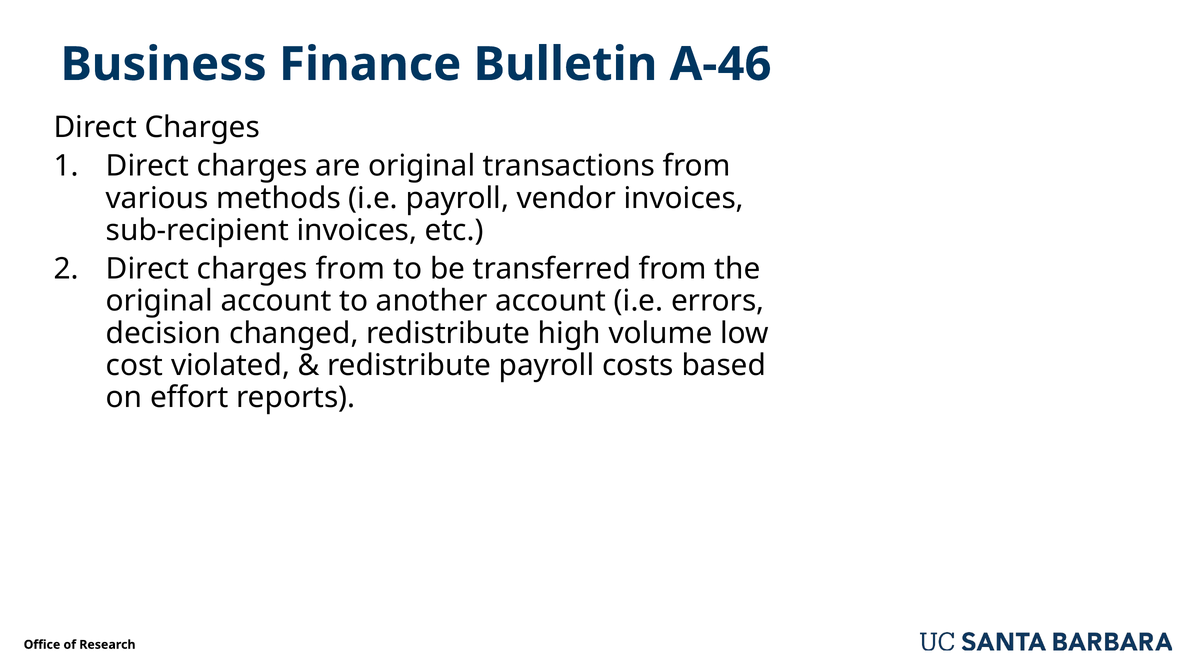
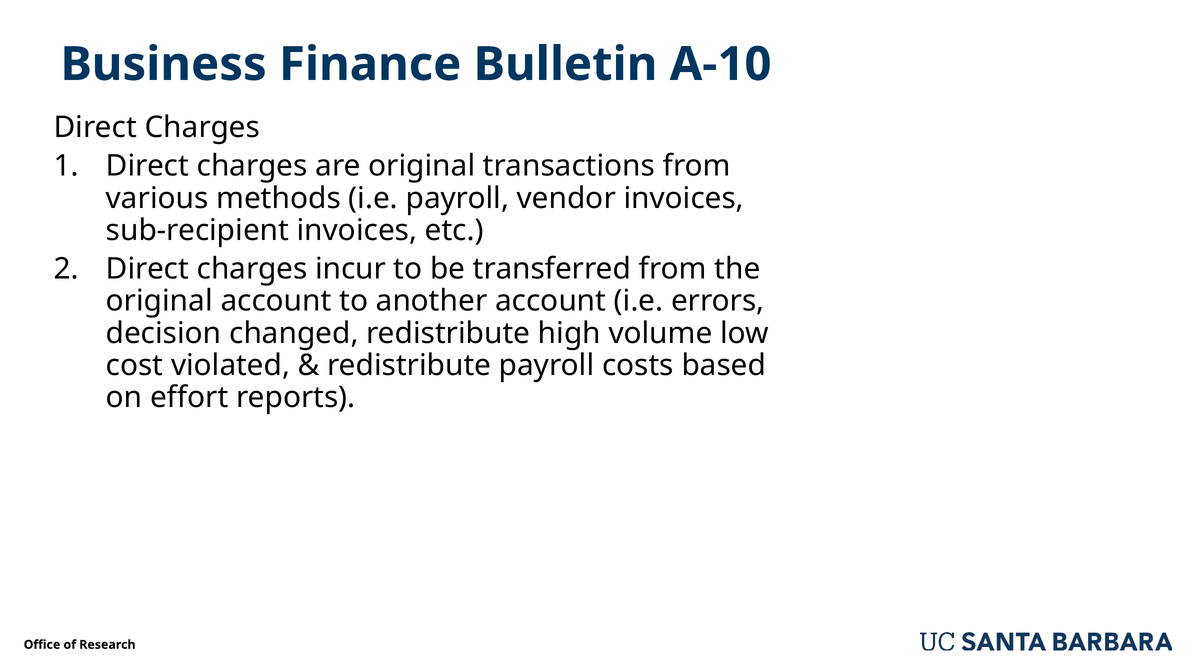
A-46: A-46 -> A-10
charges from: from -> incur
